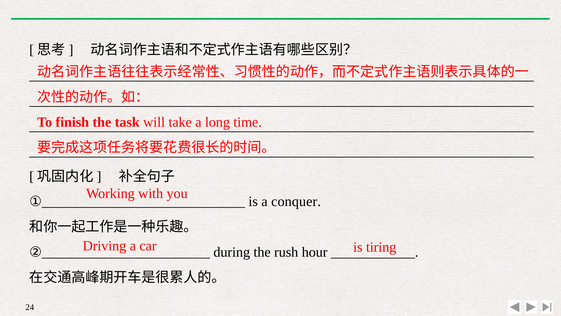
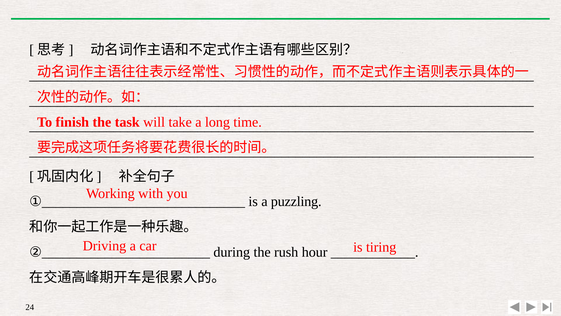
conquer: conquer -> puzzling
